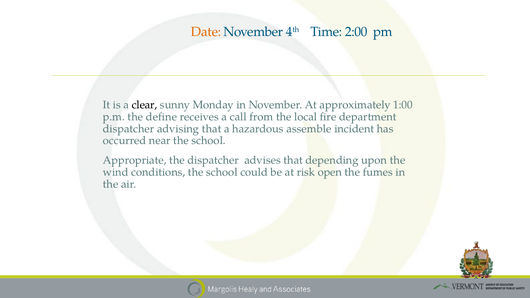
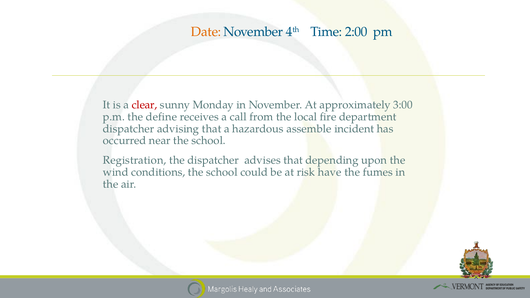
clear colour: black -> red
1:00: 1:00 -> 3:00
Appropriate: Appropriate -> Registration
open: open -> have
